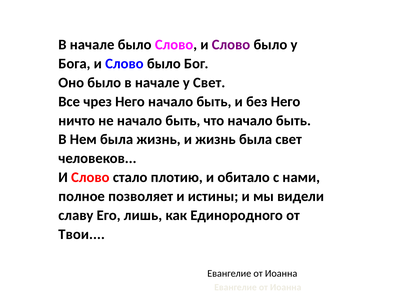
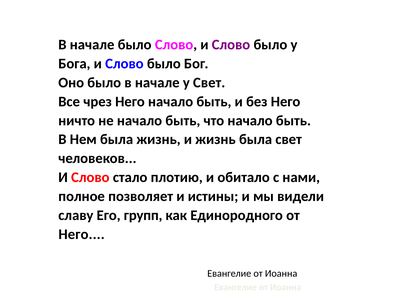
лишь: лишь -> групп
Твои at (82, 234): Твои -> Него
